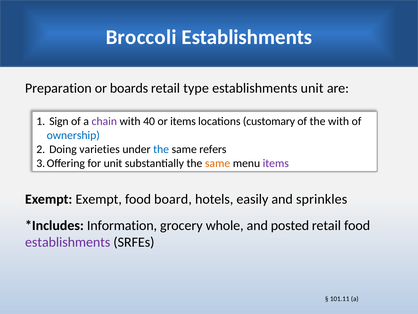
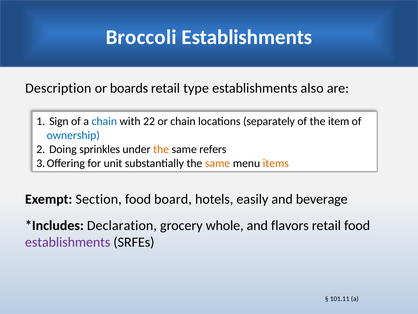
Preparation: Preparation -> Description
establishments unit: unit -> also
chain at (104, 121) colour: purple -> blue
40: 40 -> 22
or items: items -> chain
customary: customary -> separately
the with: with -> item
varieties: varieties -> sprinkles
the at (161, 149) colour: blue -> orange
items at (276, 163) colour: purple -> orange
Exempt Exempt: Exempt -> Section
sprinkles: sprinkles -> beverage
Information: Information -> Declaration
posted: posted -> flavors
